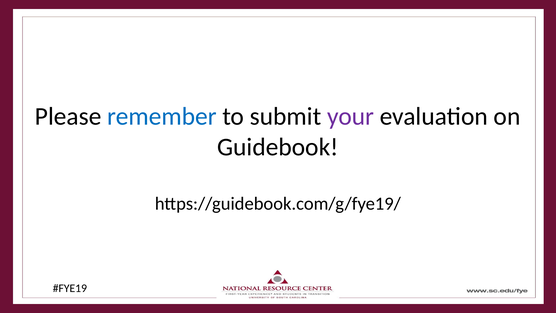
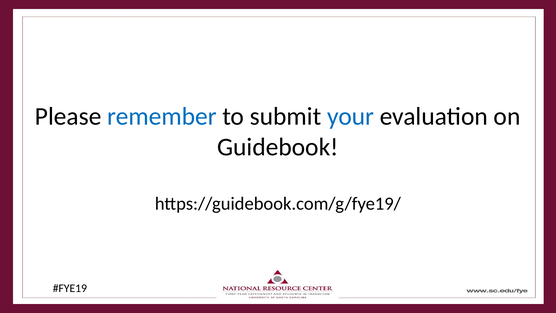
your colour: purple -> blue
